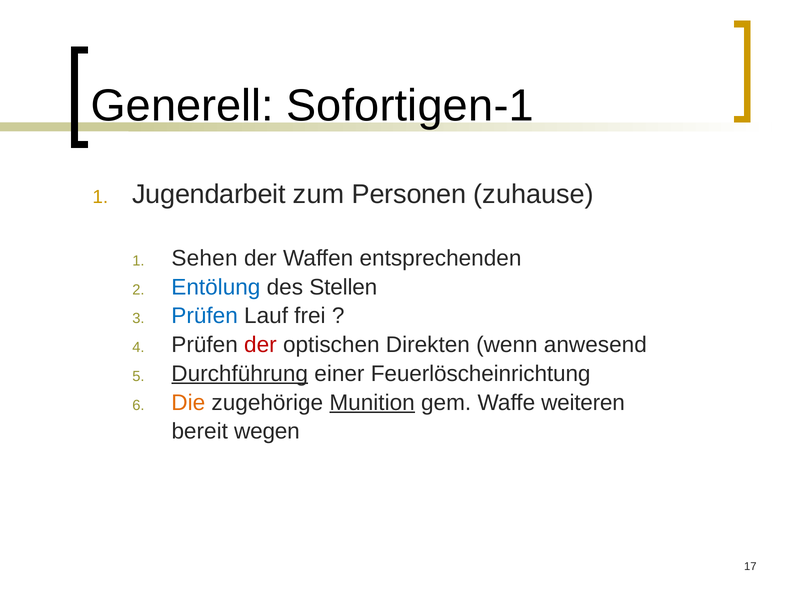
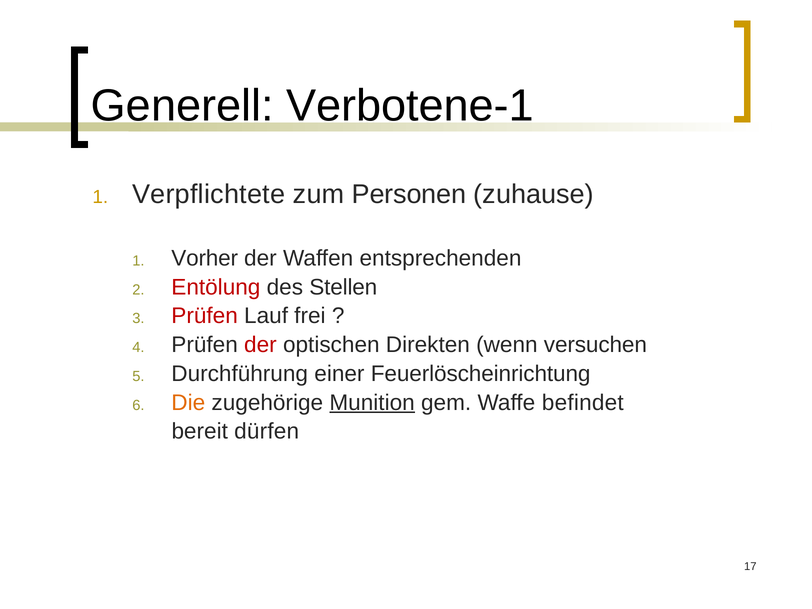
Sofortigen-1: Sofortigen-1 -> Verbotene-1
Jugendarbeit: Jugendarbeit -> Verpflichtete
Sehen: Sehen -> Vorher
Entölung colour: blue -> red
Prüfen at (205, 316) colour: blue -> red
anwesend: anwesend -> versuchen
Durchführung underline: present -> none
weiteren: weiteren -> befindet
wegen: wegen -> dürfen
